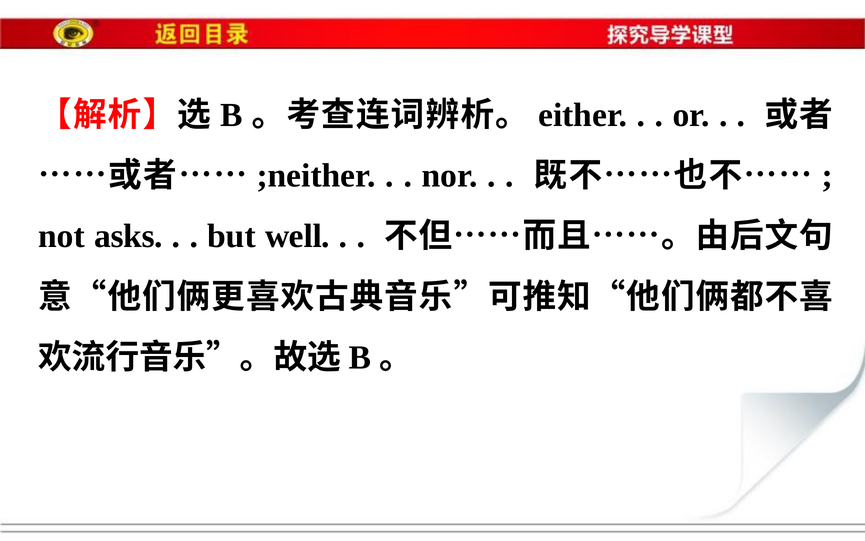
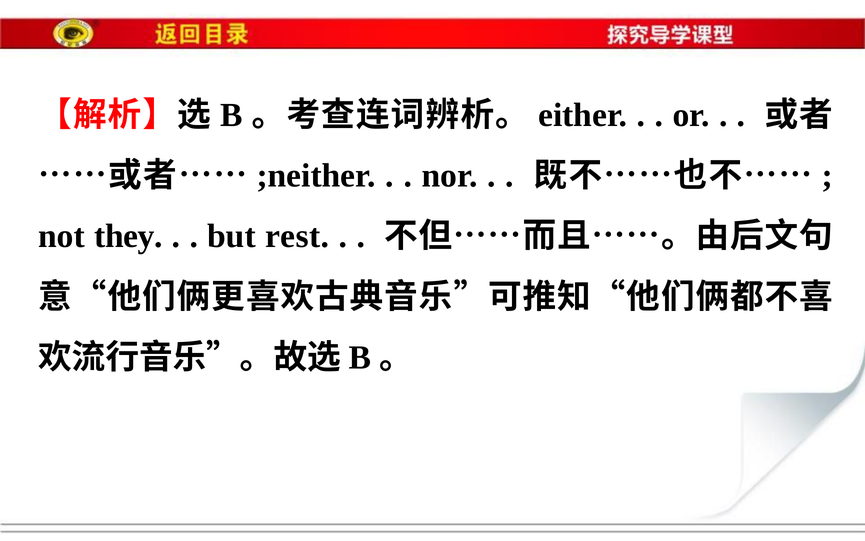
asks: asks -> they
well: well -> rest
